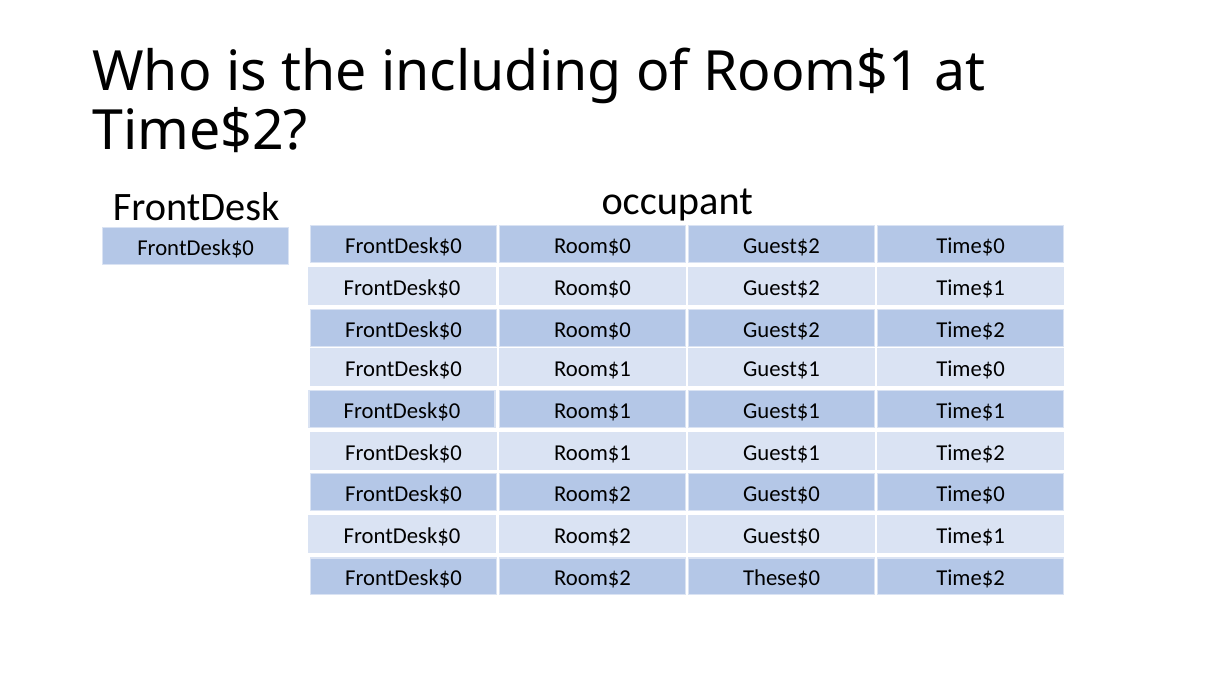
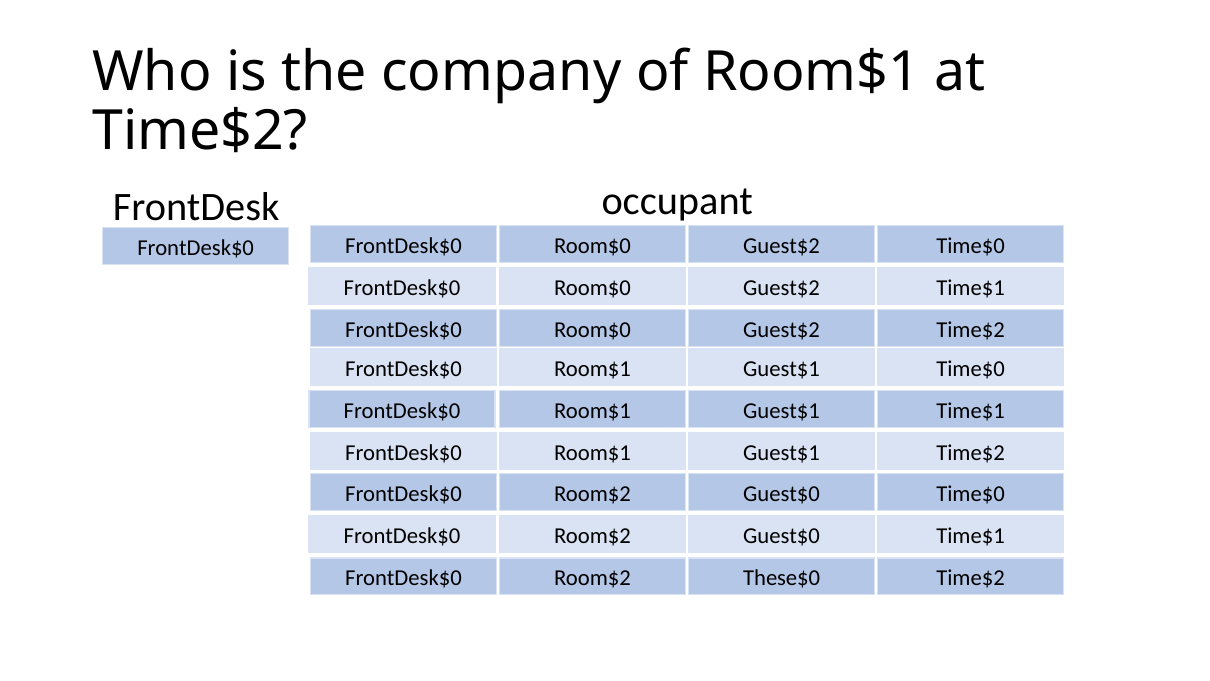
including: including -> company
